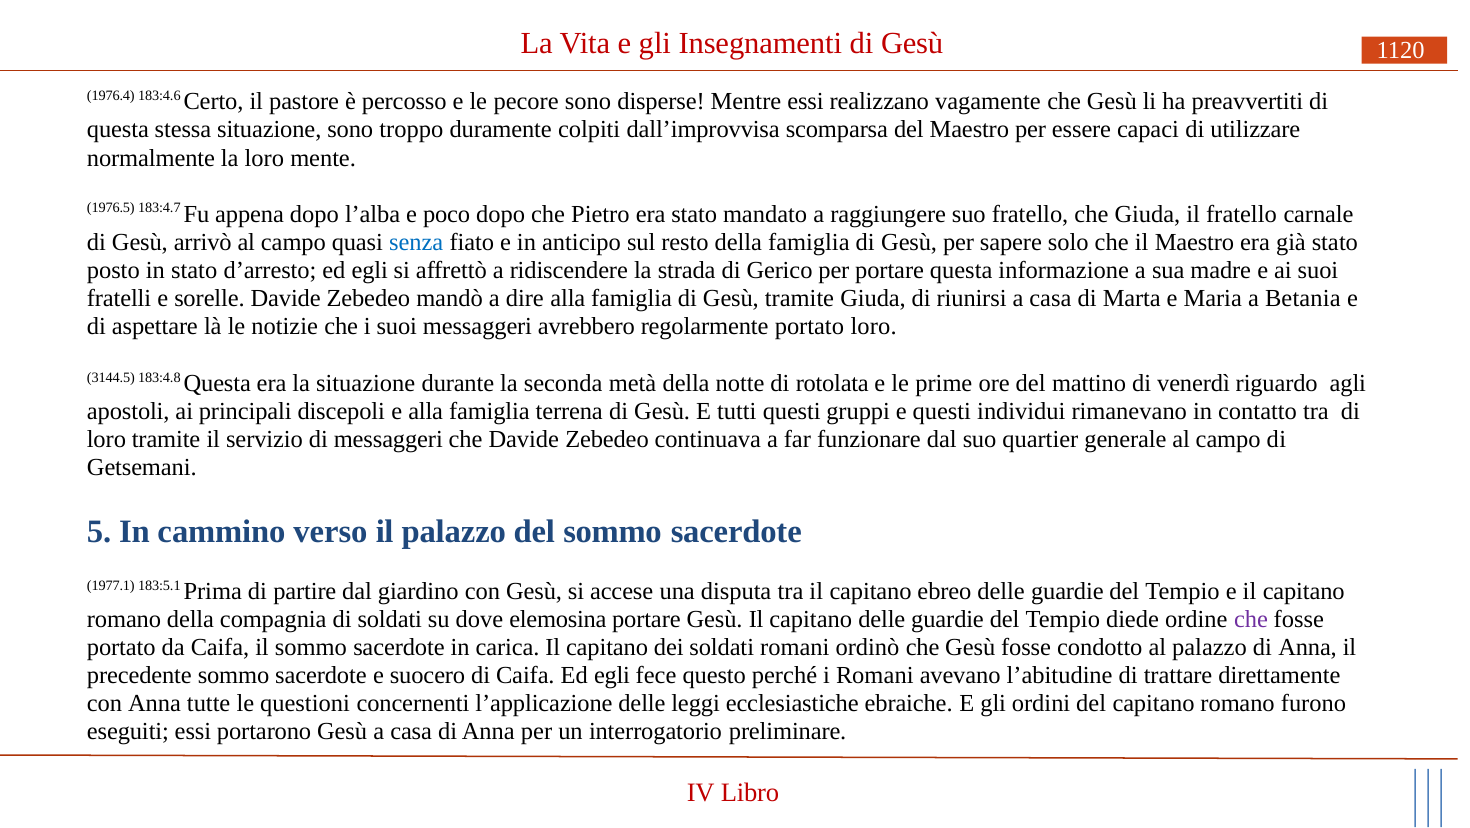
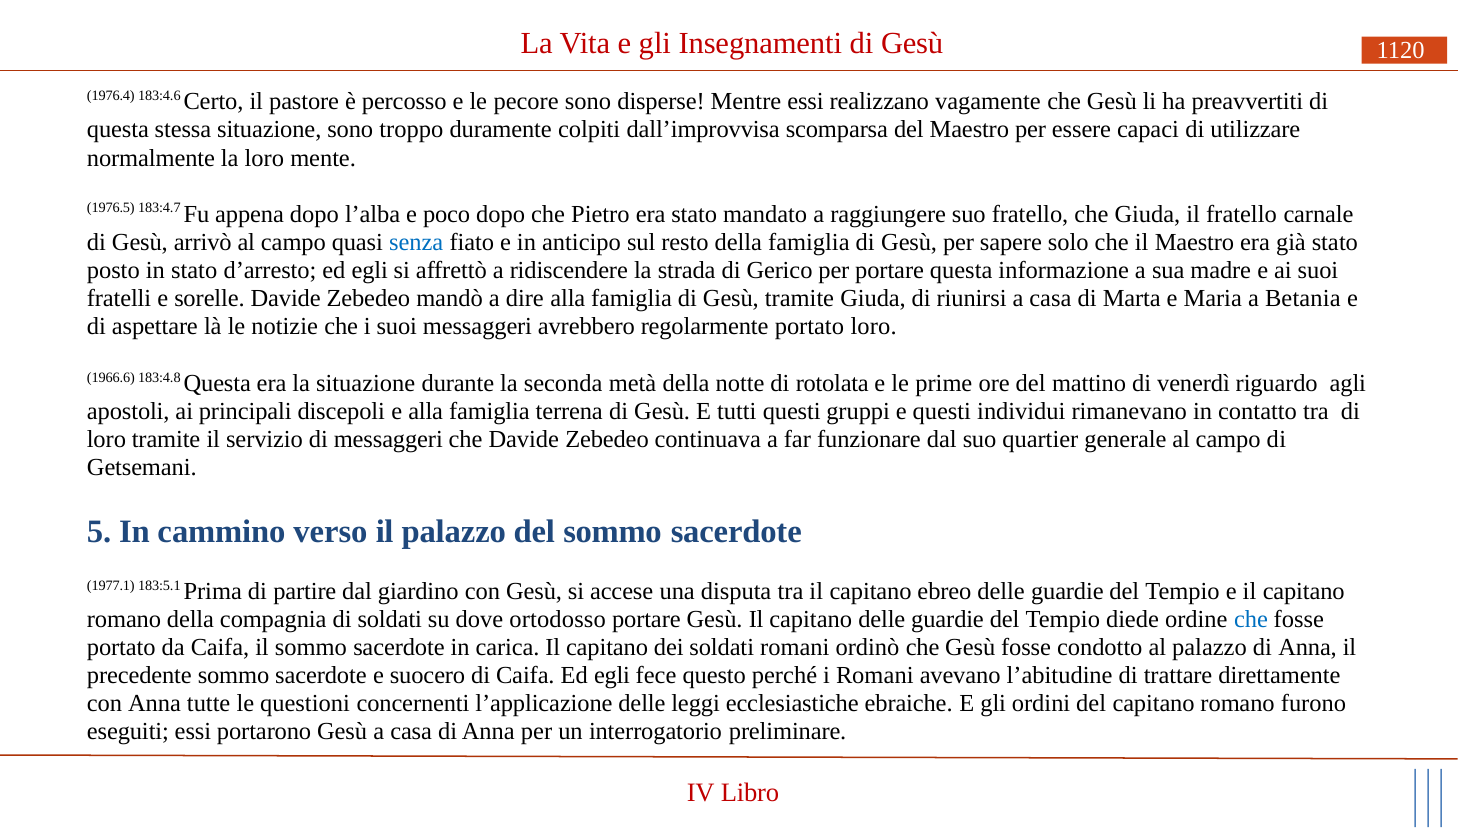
3144.5: 3144.5 -> 1966.6
elemosina: elemosina -> ortodosso
che at (1251, 620) colour: purple -> blue
